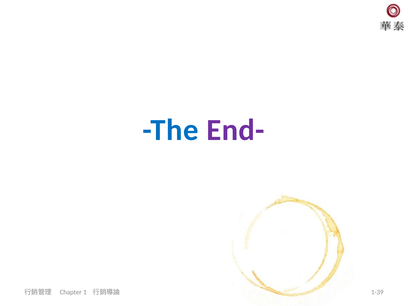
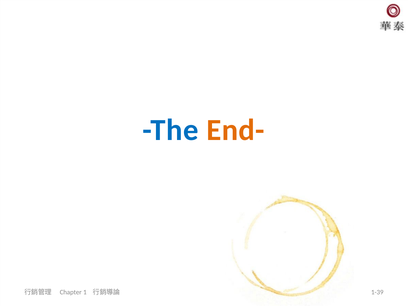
End- colour: purple -> orange
